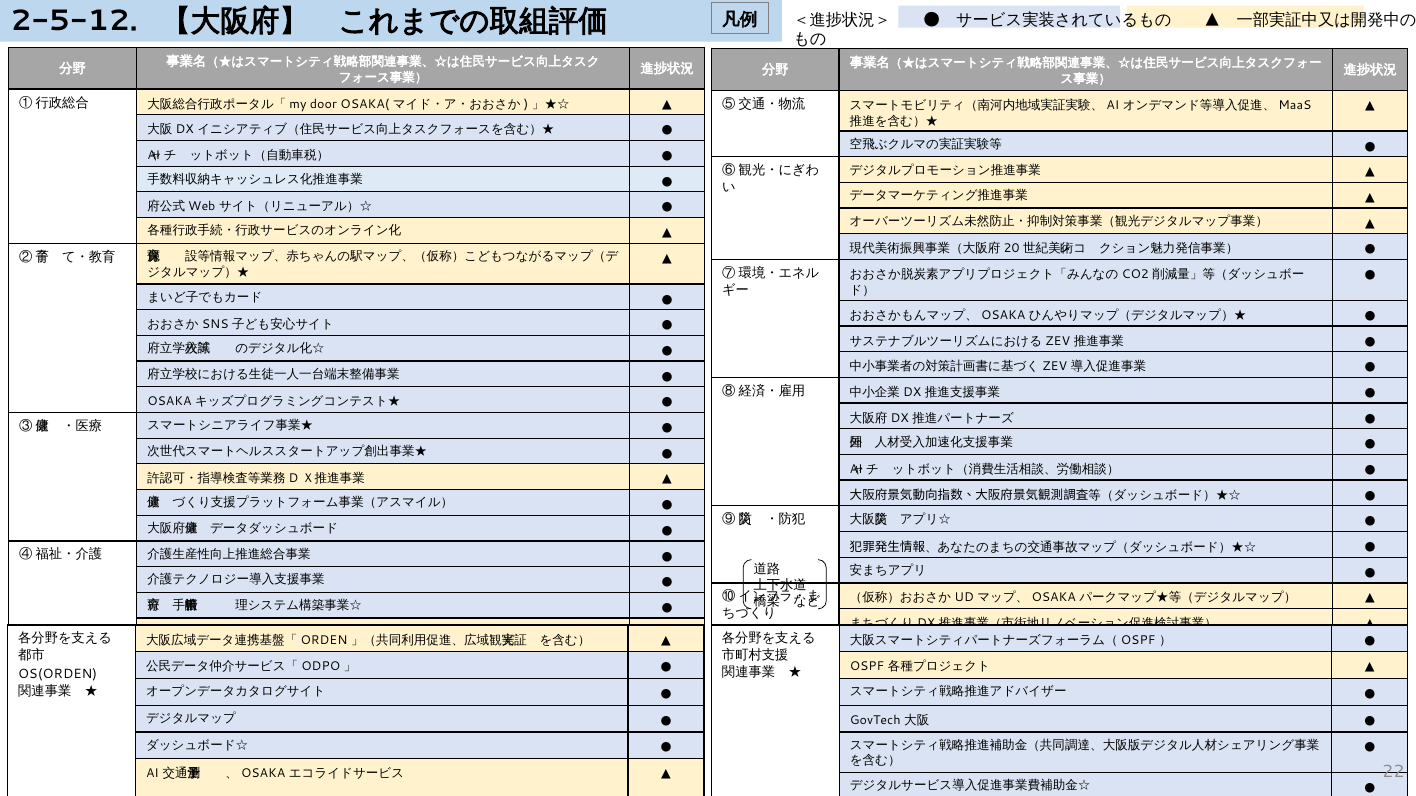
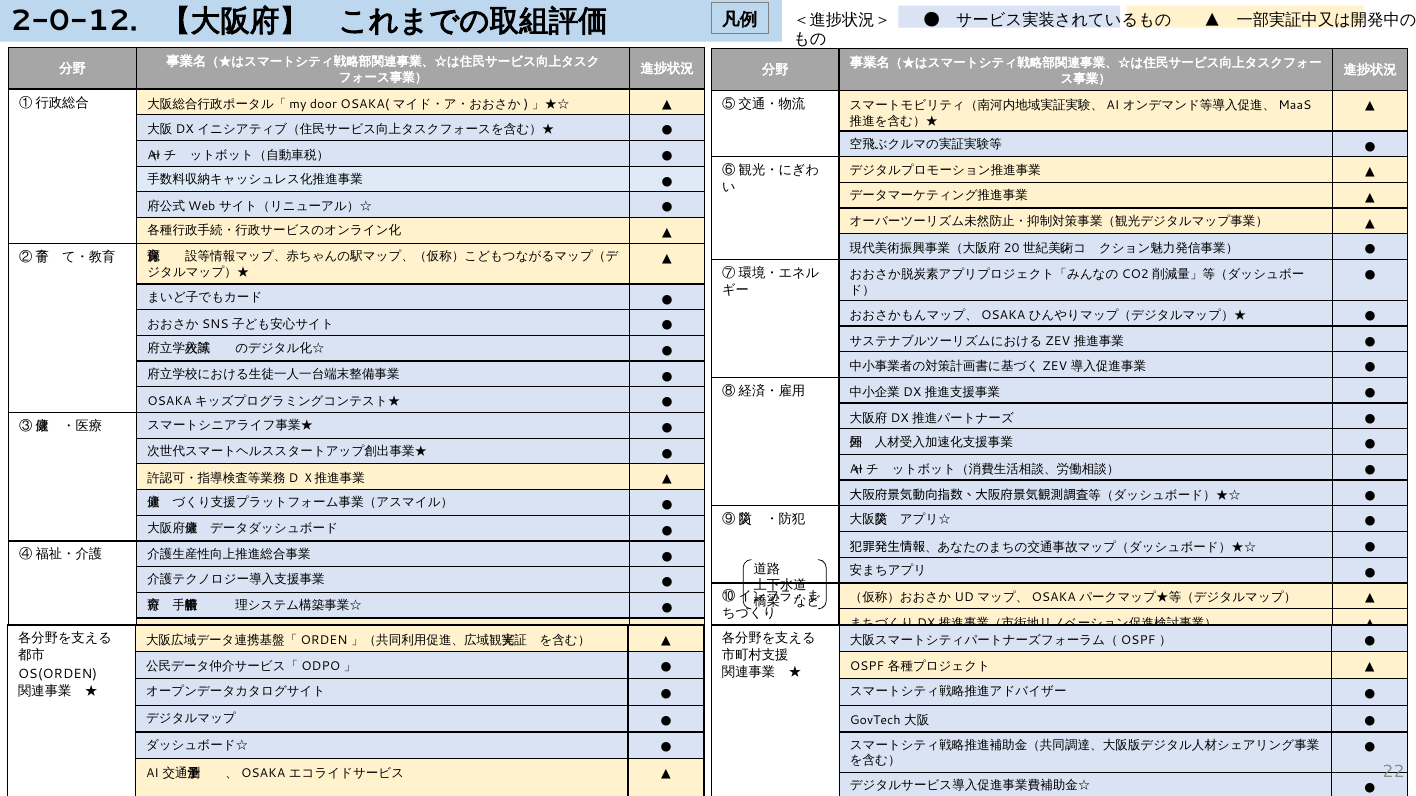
2-5-12: 2-5-12 -> 2-0-12
